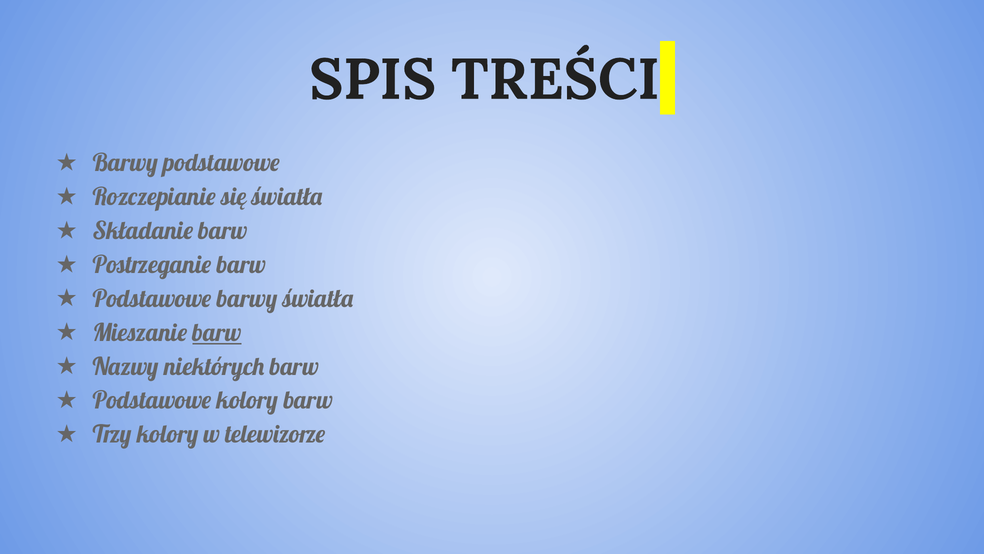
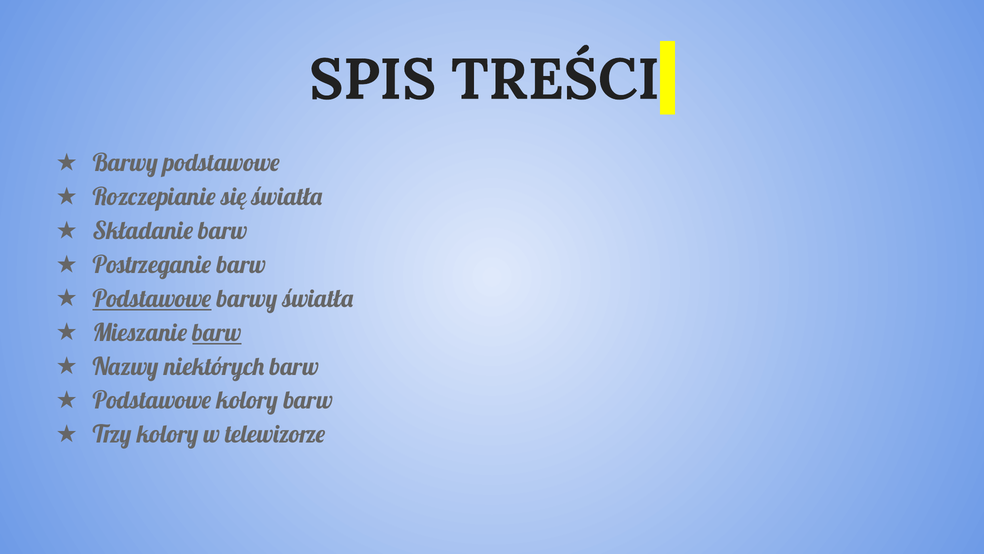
Podstawowe at (152, 299) underline: none -> present
